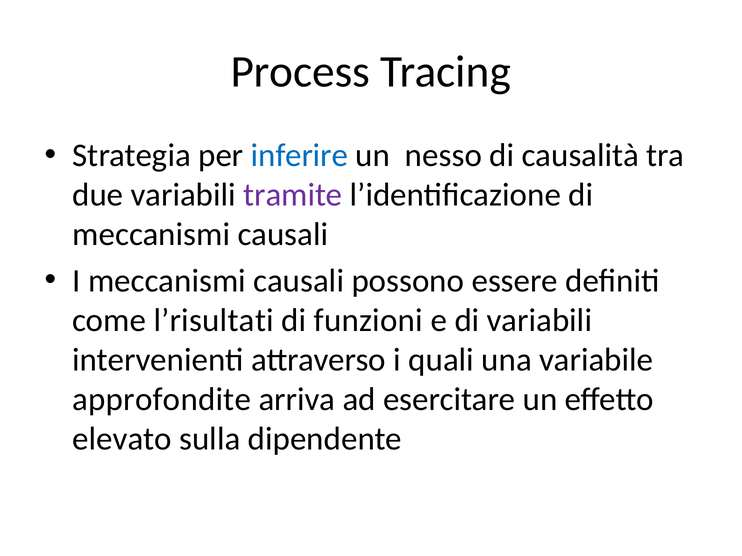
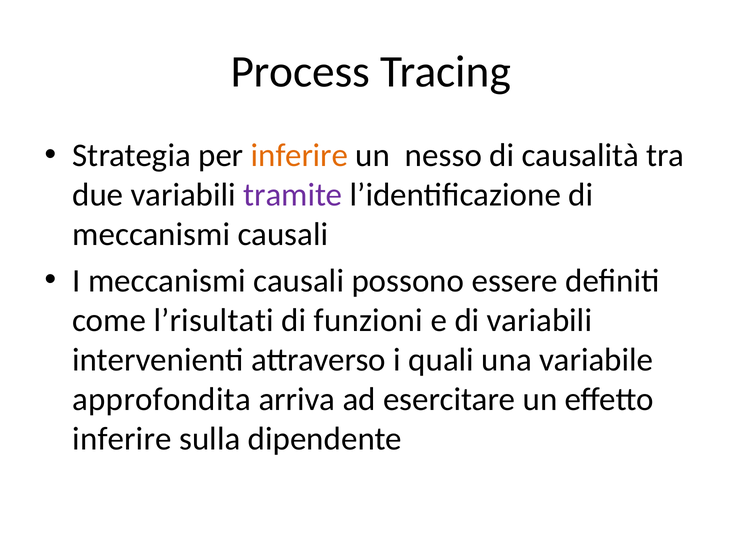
inferire at (300, 156) colour: blue -> orange
approfondite: approfondite -> approfondita
elevato at (122, 439): elevato -> inferire
